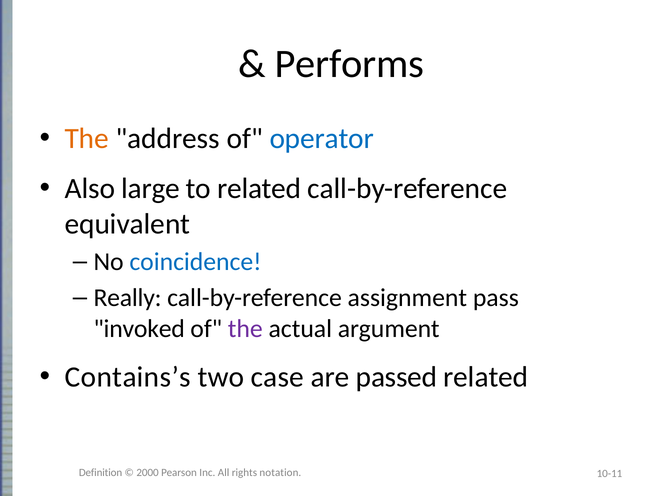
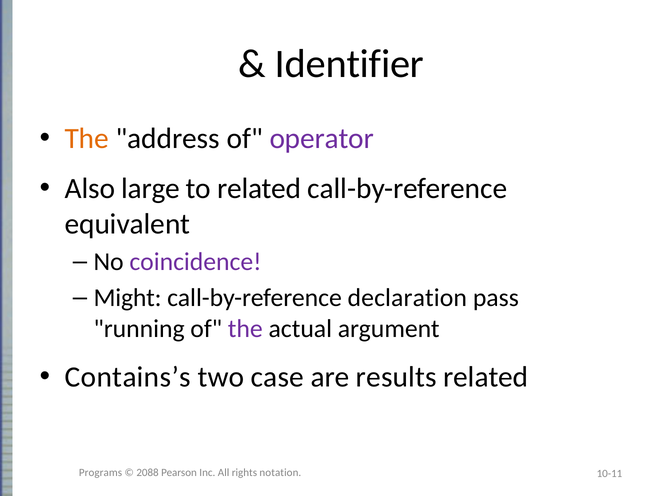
Performs: Performs -> Identifier
operator colour: blue -> purple
coincidence colour: blue -> purple
Really: Really -> Might
assignment: assignment -> declaration
invoked: invoked -> running
passed: passed -> results
Definition: Definition -> Programs
2000: 2000 -> 2088
